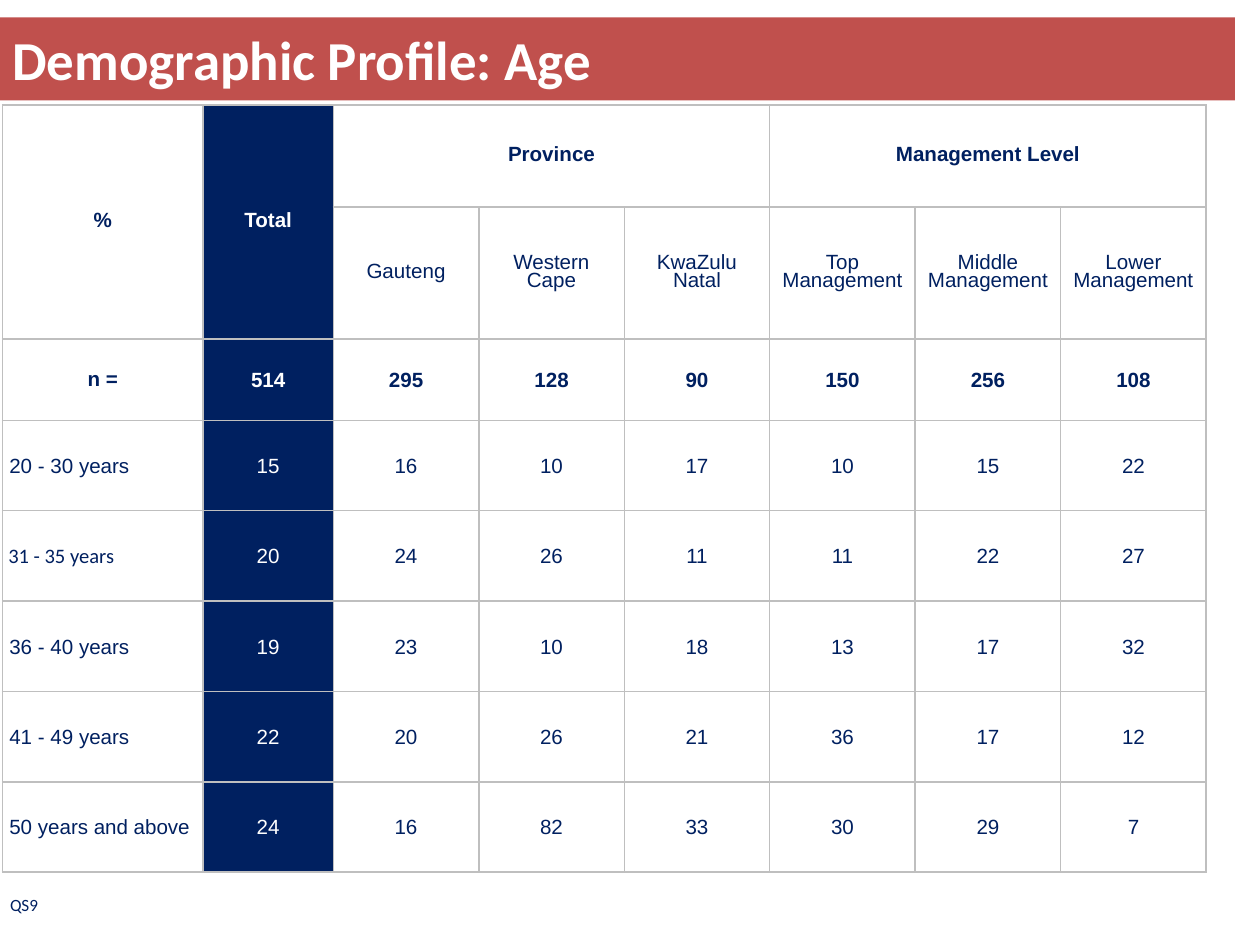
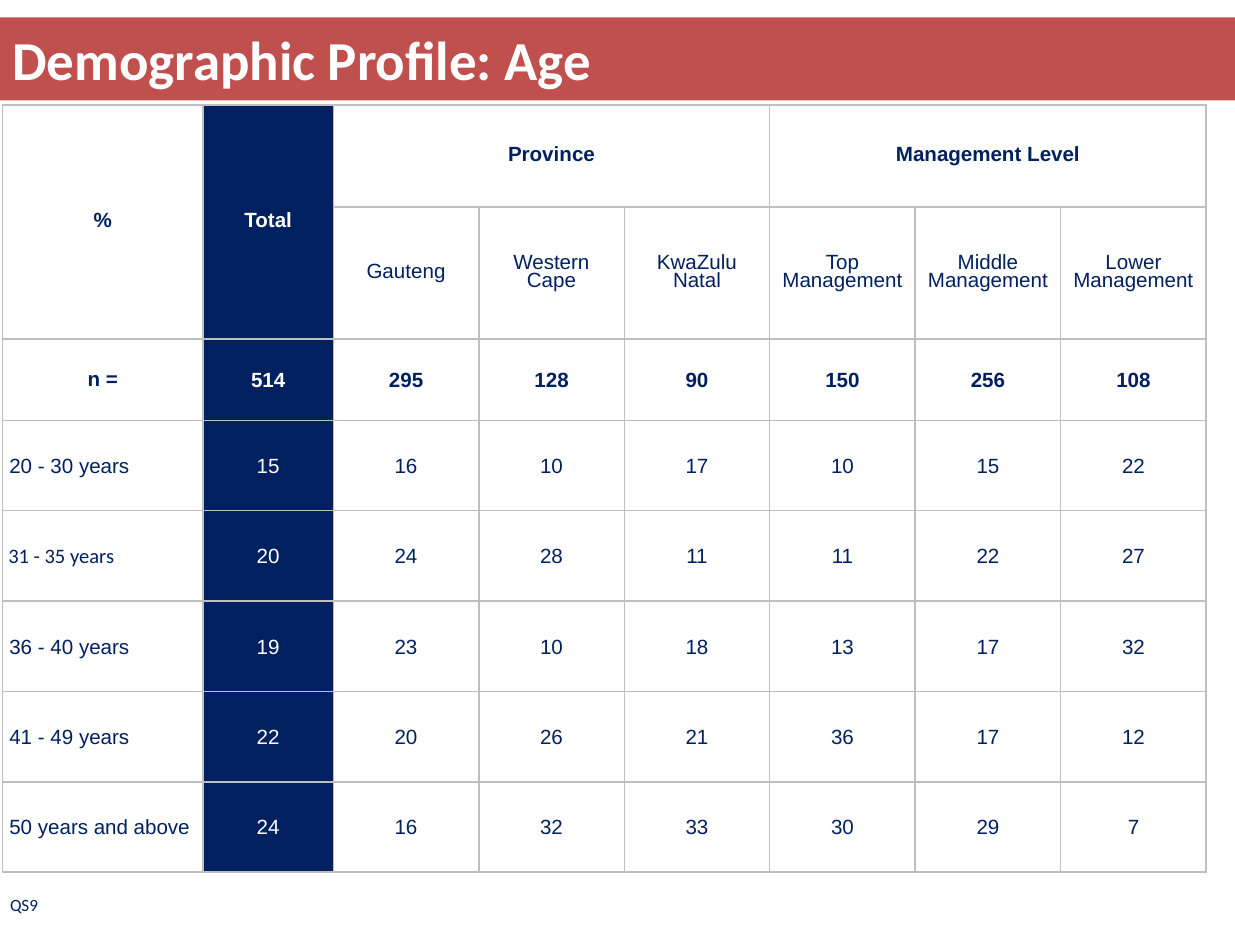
24 26: 26 -> 28
16 82: 82 -> 32
